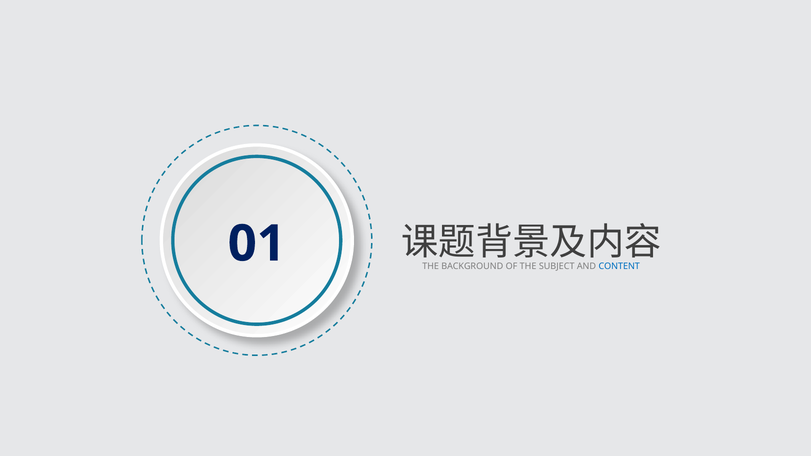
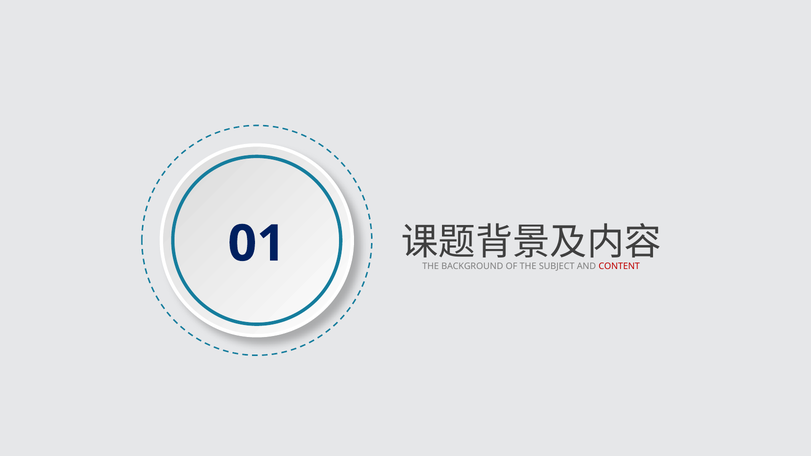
CONTENT colour: blue -> red
